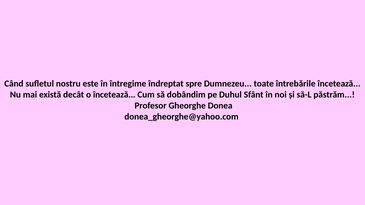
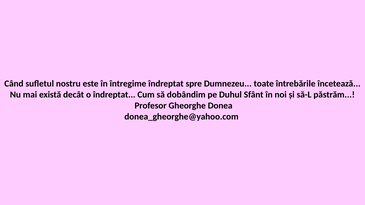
o încetează: încetează -> îndreptat
